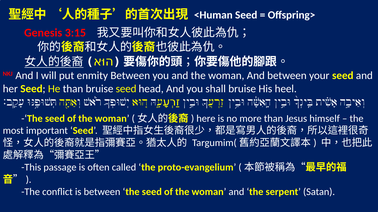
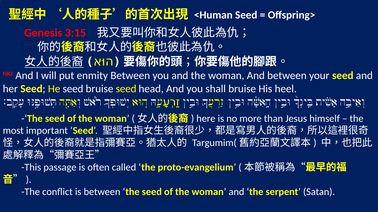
He than: than -> seed
